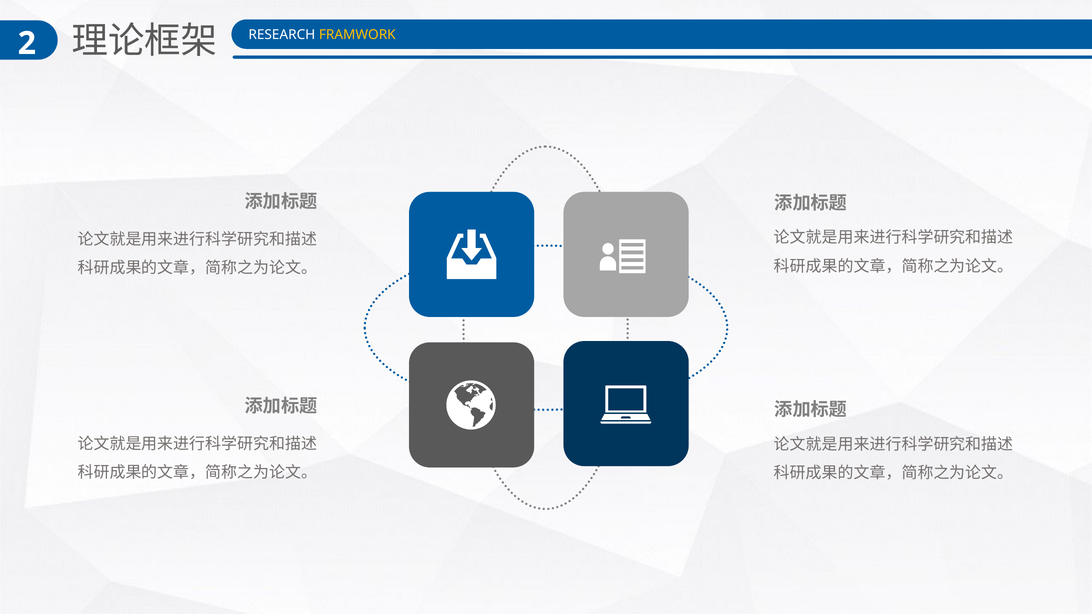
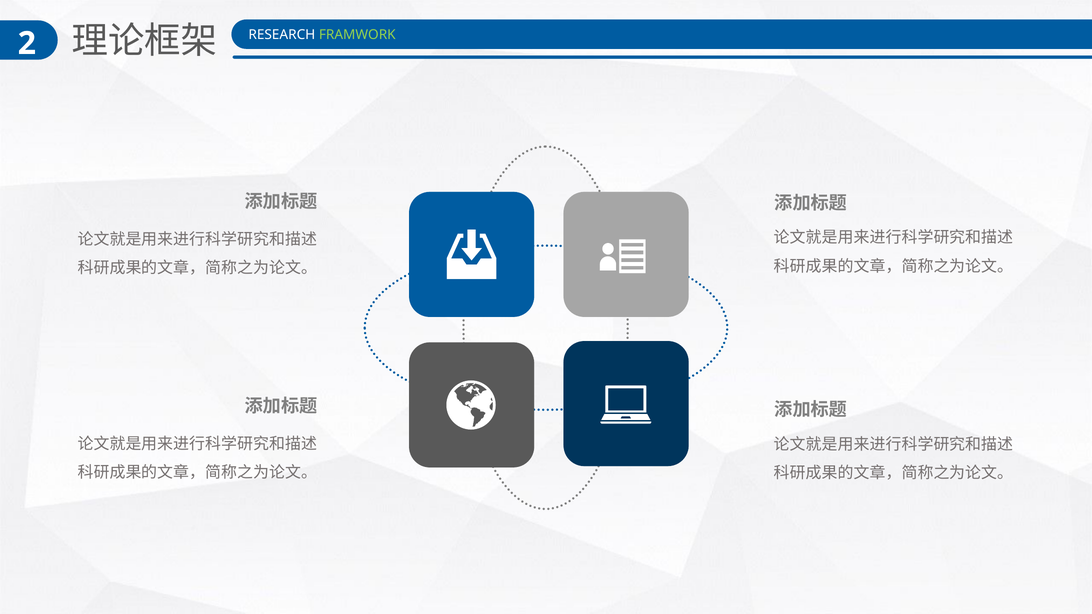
FRAMWORK colour: yellow -> light green
